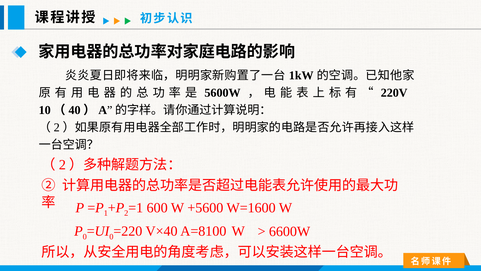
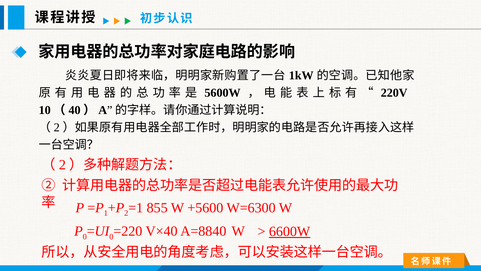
600: 600 -> 855
W=1600: W=1600 -> W=6300
A=8100: A=8100 -> A=8840
6600W underline: none -> present
